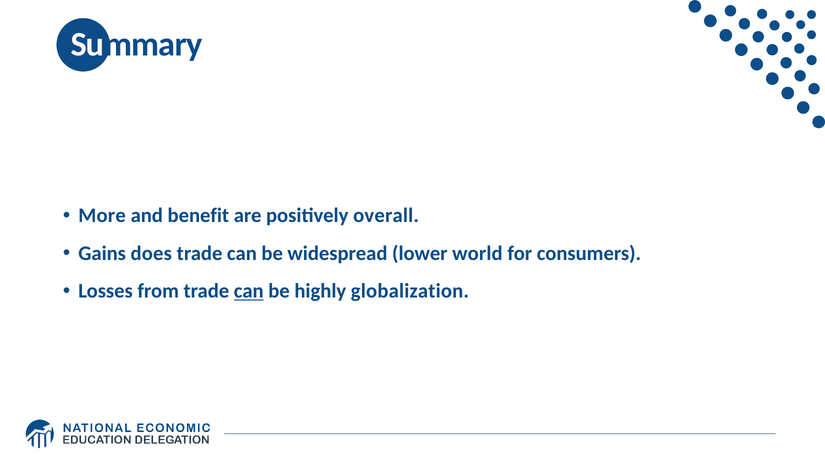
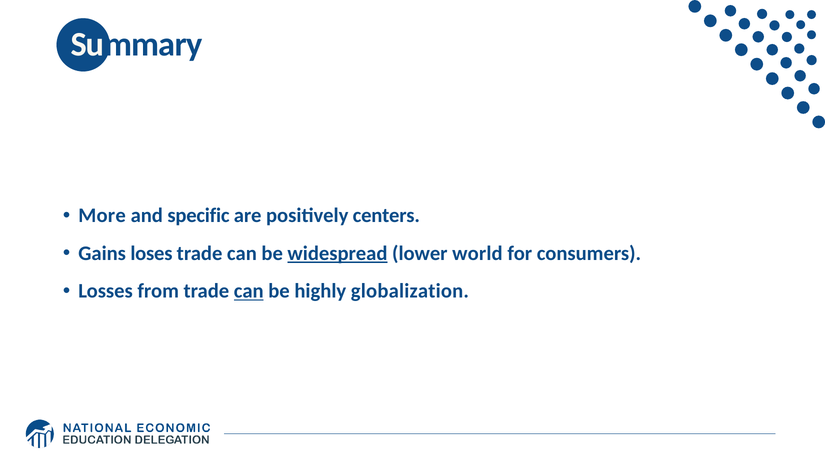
benefit: benefit -> specific
overall: overall -> centers
does: does -> loses
widespread underline: none -> present
